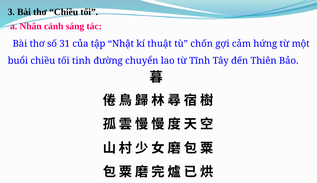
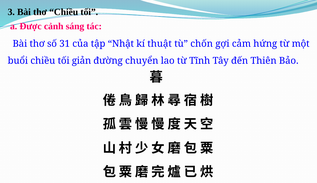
Nhân: Nhân -> Được
tinh: tinh -> giản
